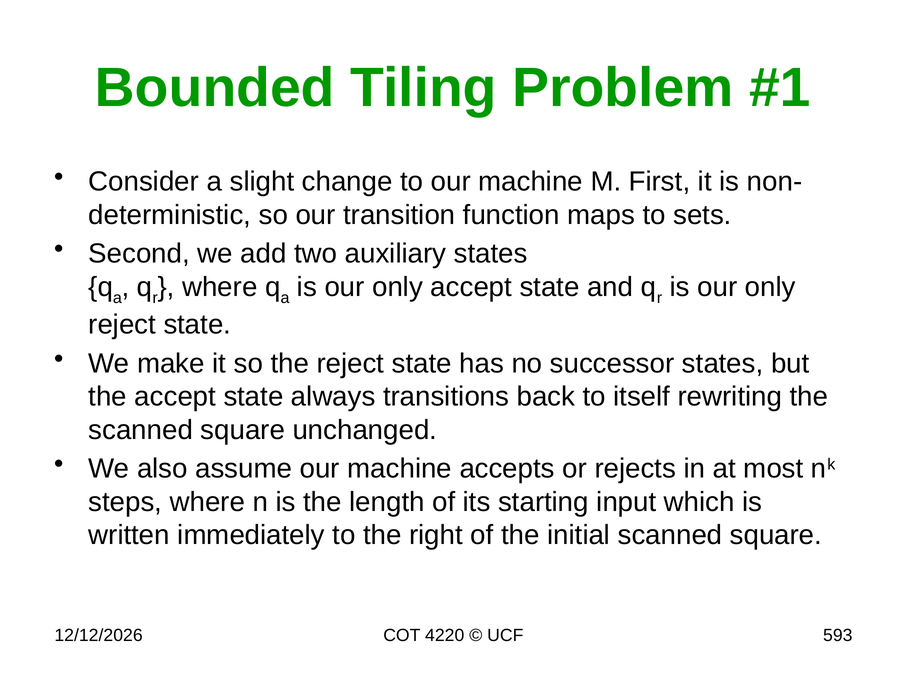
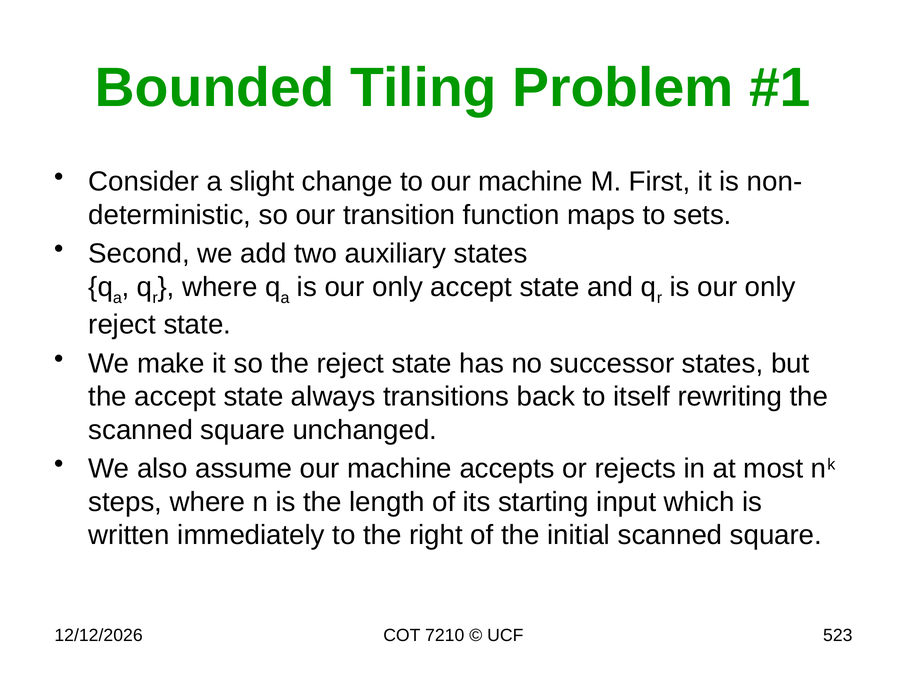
4220: 4220 -> 7210
593: 593 -> 523
